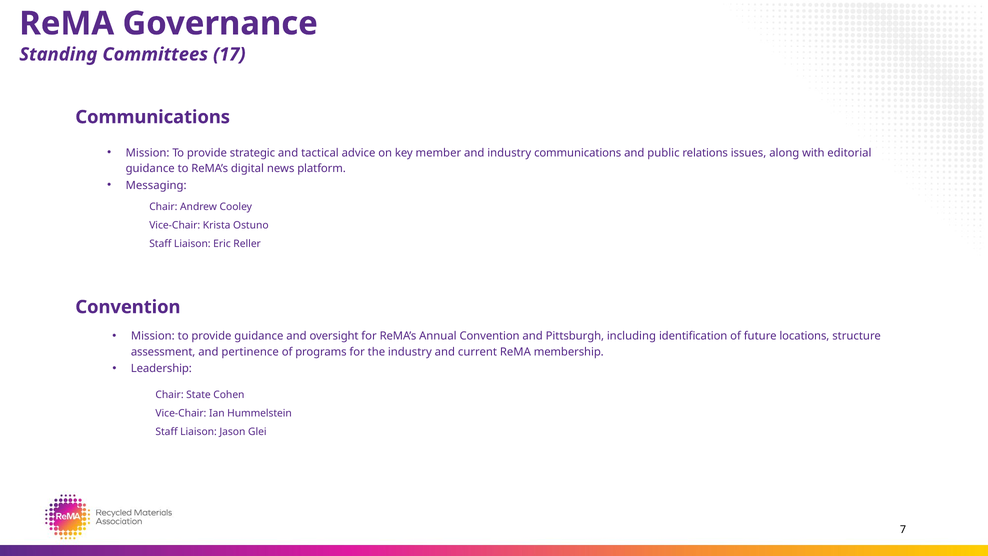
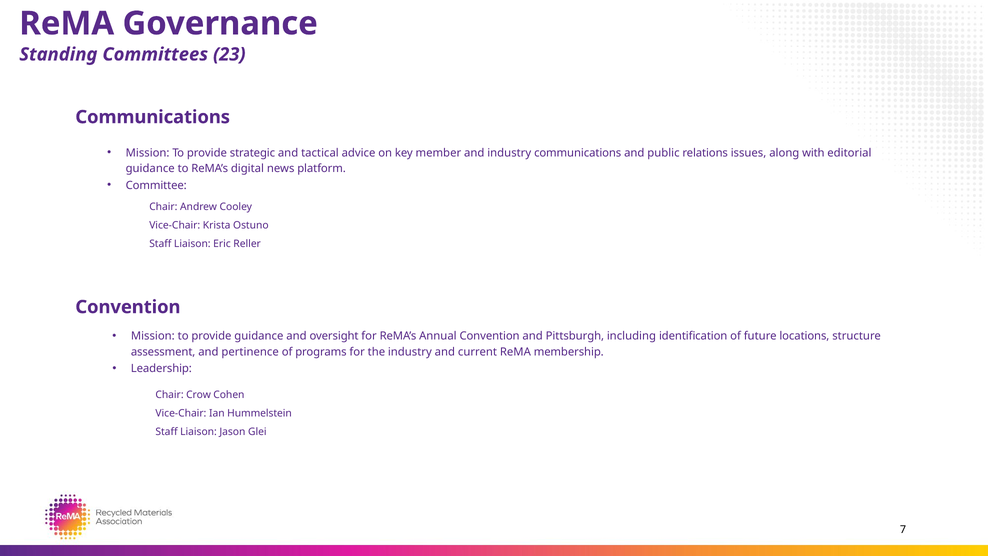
17: 17 -> 23
Messaging: Messaging -> Committee
State: State -> Crow
